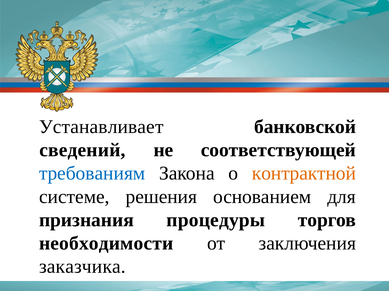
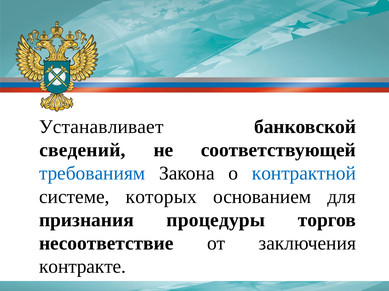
контрактной colour: orange -> blue
решения: решения -> которых
необходимости: необходимости -> несоответствие
заказчика: заказчика -> контракте
